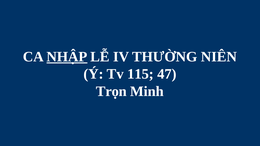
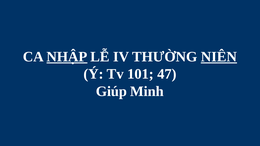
NIÊN underline: none -> present
115: 115 -> 101
Trọn: Trọn -> Giúp
